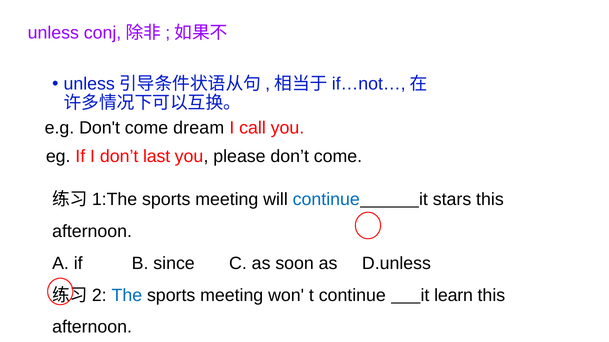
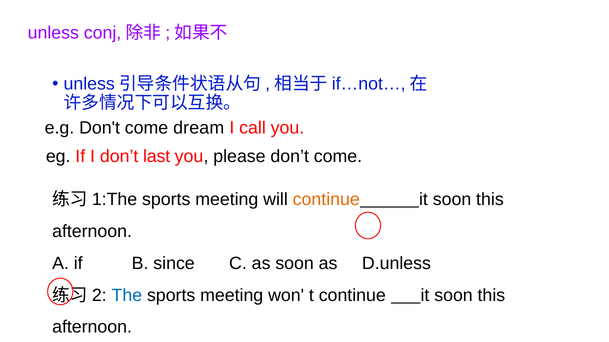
continue at (326, 200) colour: blue -> orange
stars at (452, 200): stars -> soon
t continue it learn: learn -> soon
